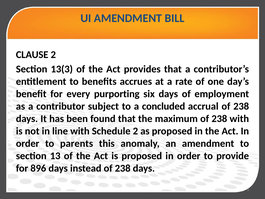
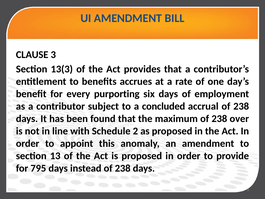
CLAUSE 2: 2 -> 3
238 with: with -> over
parents: parents -> appoint
896: 896 -> 795
